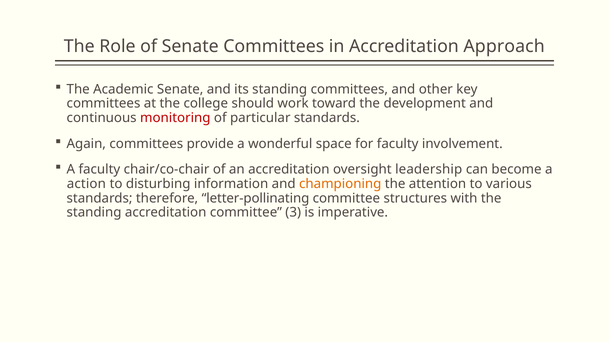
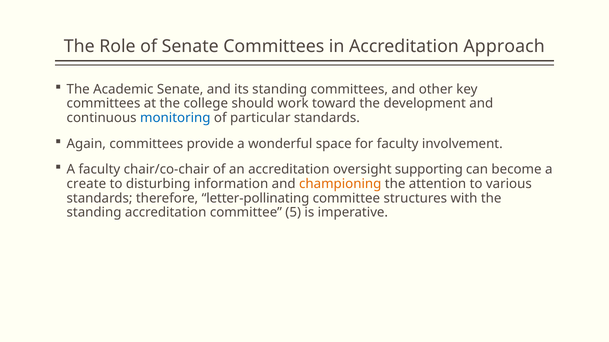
monitoring colour: red -> blue
leadership: leadership -> supporting
action: action -> create
3: 3 -> 5
